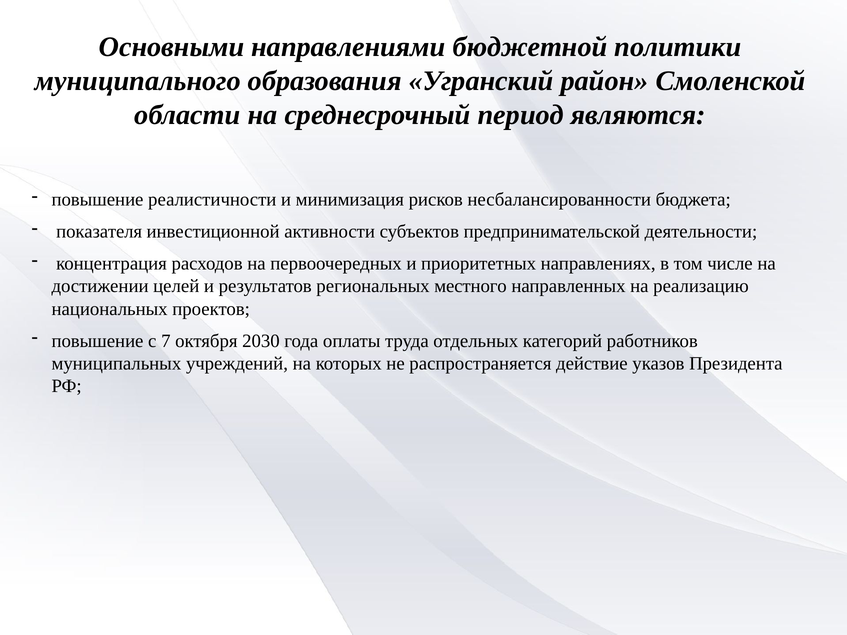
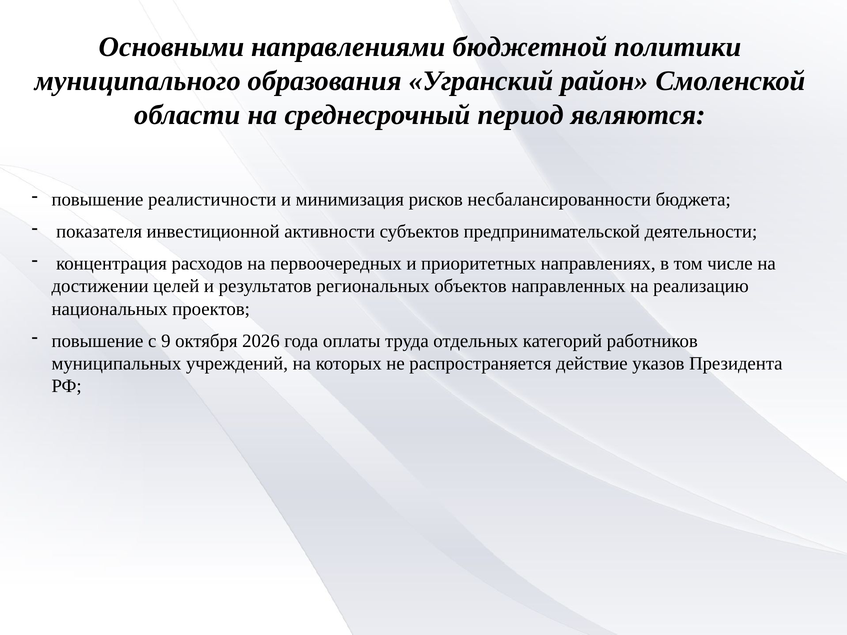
местного: местного -> объектов
7: 7 -> 9
2030: 2030 -> 2026
